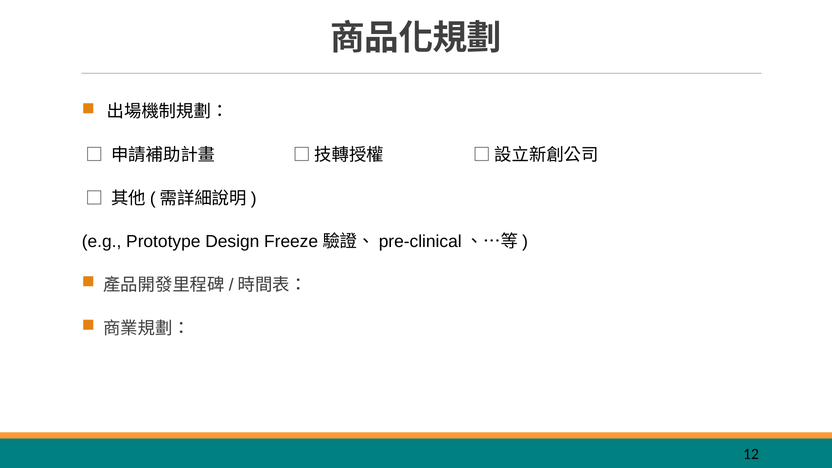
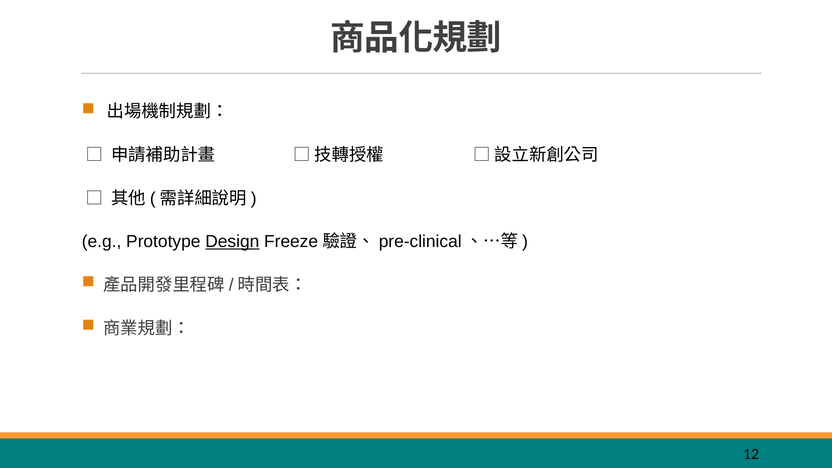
Design underline: none -> present
